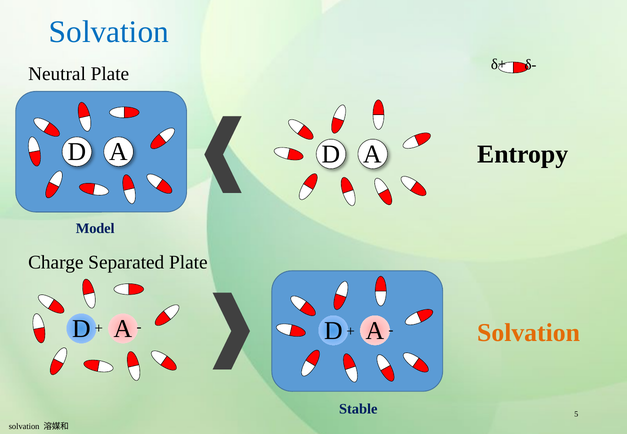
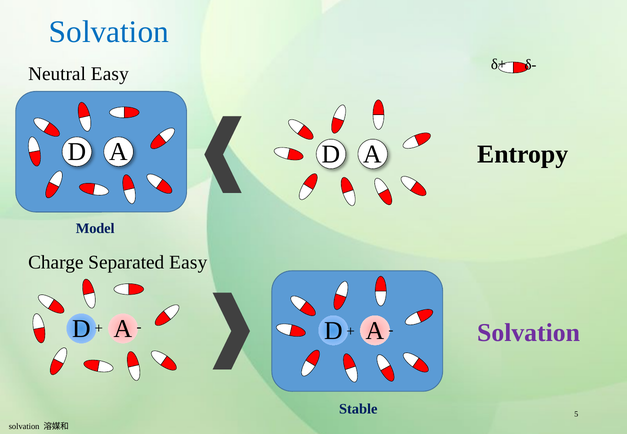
Neutral Plate: Plate -> Easy
Separated Plate: Plate -> Easy
Solvation at (529, 333) colour: orange -> purple
